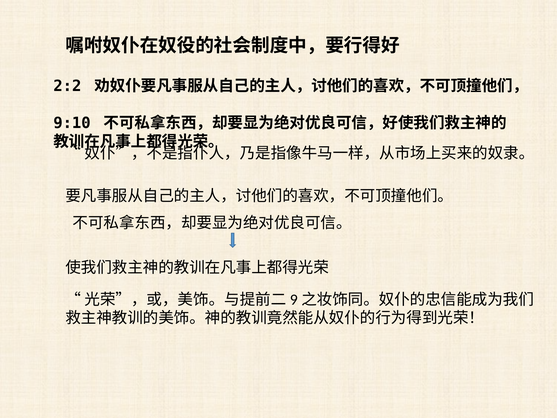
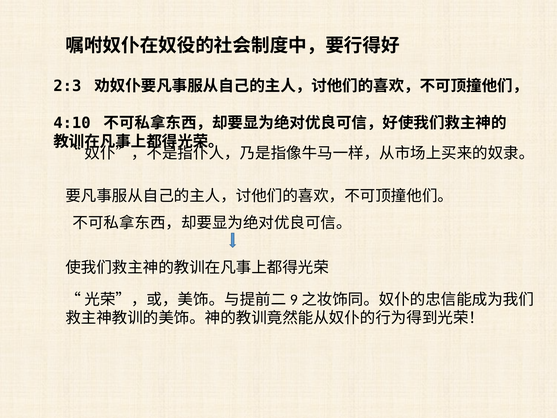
2:2: 2:2 -> 2:3
9:10: 9:10 -> 4:10
